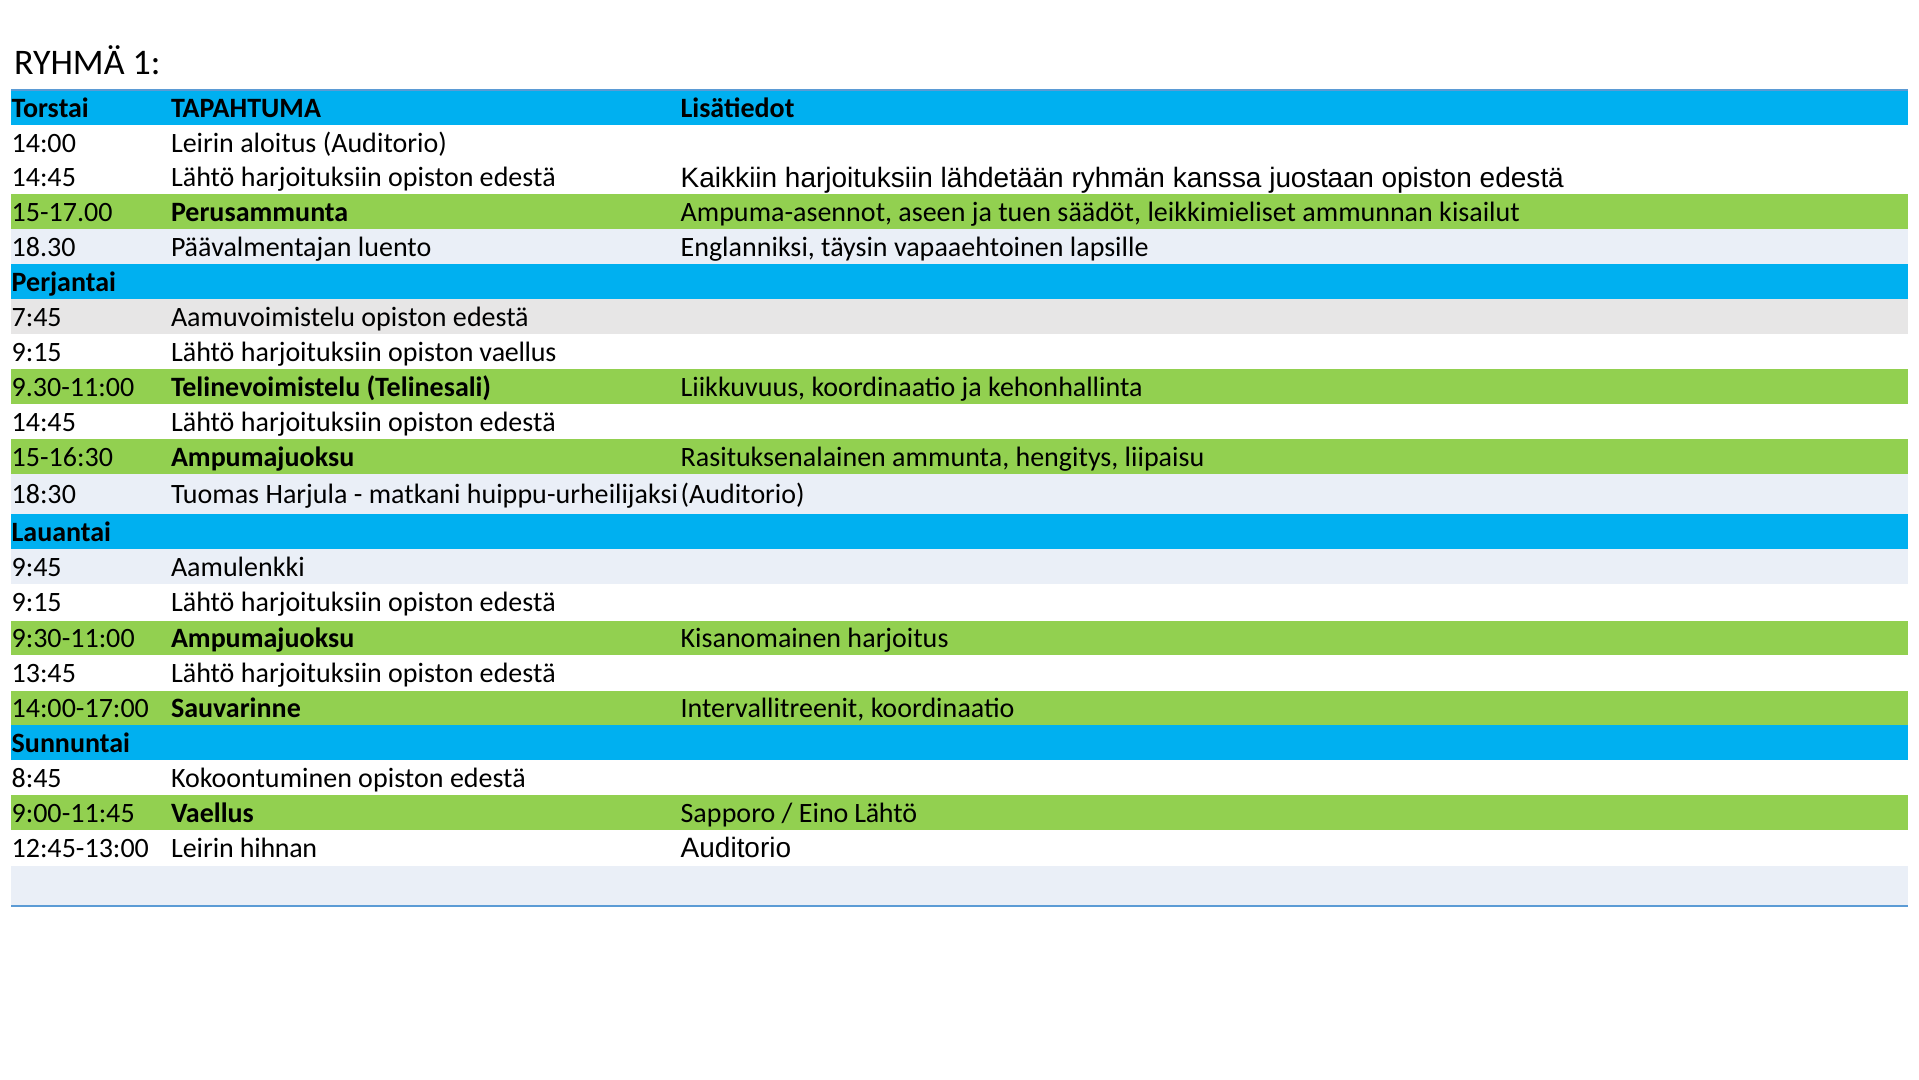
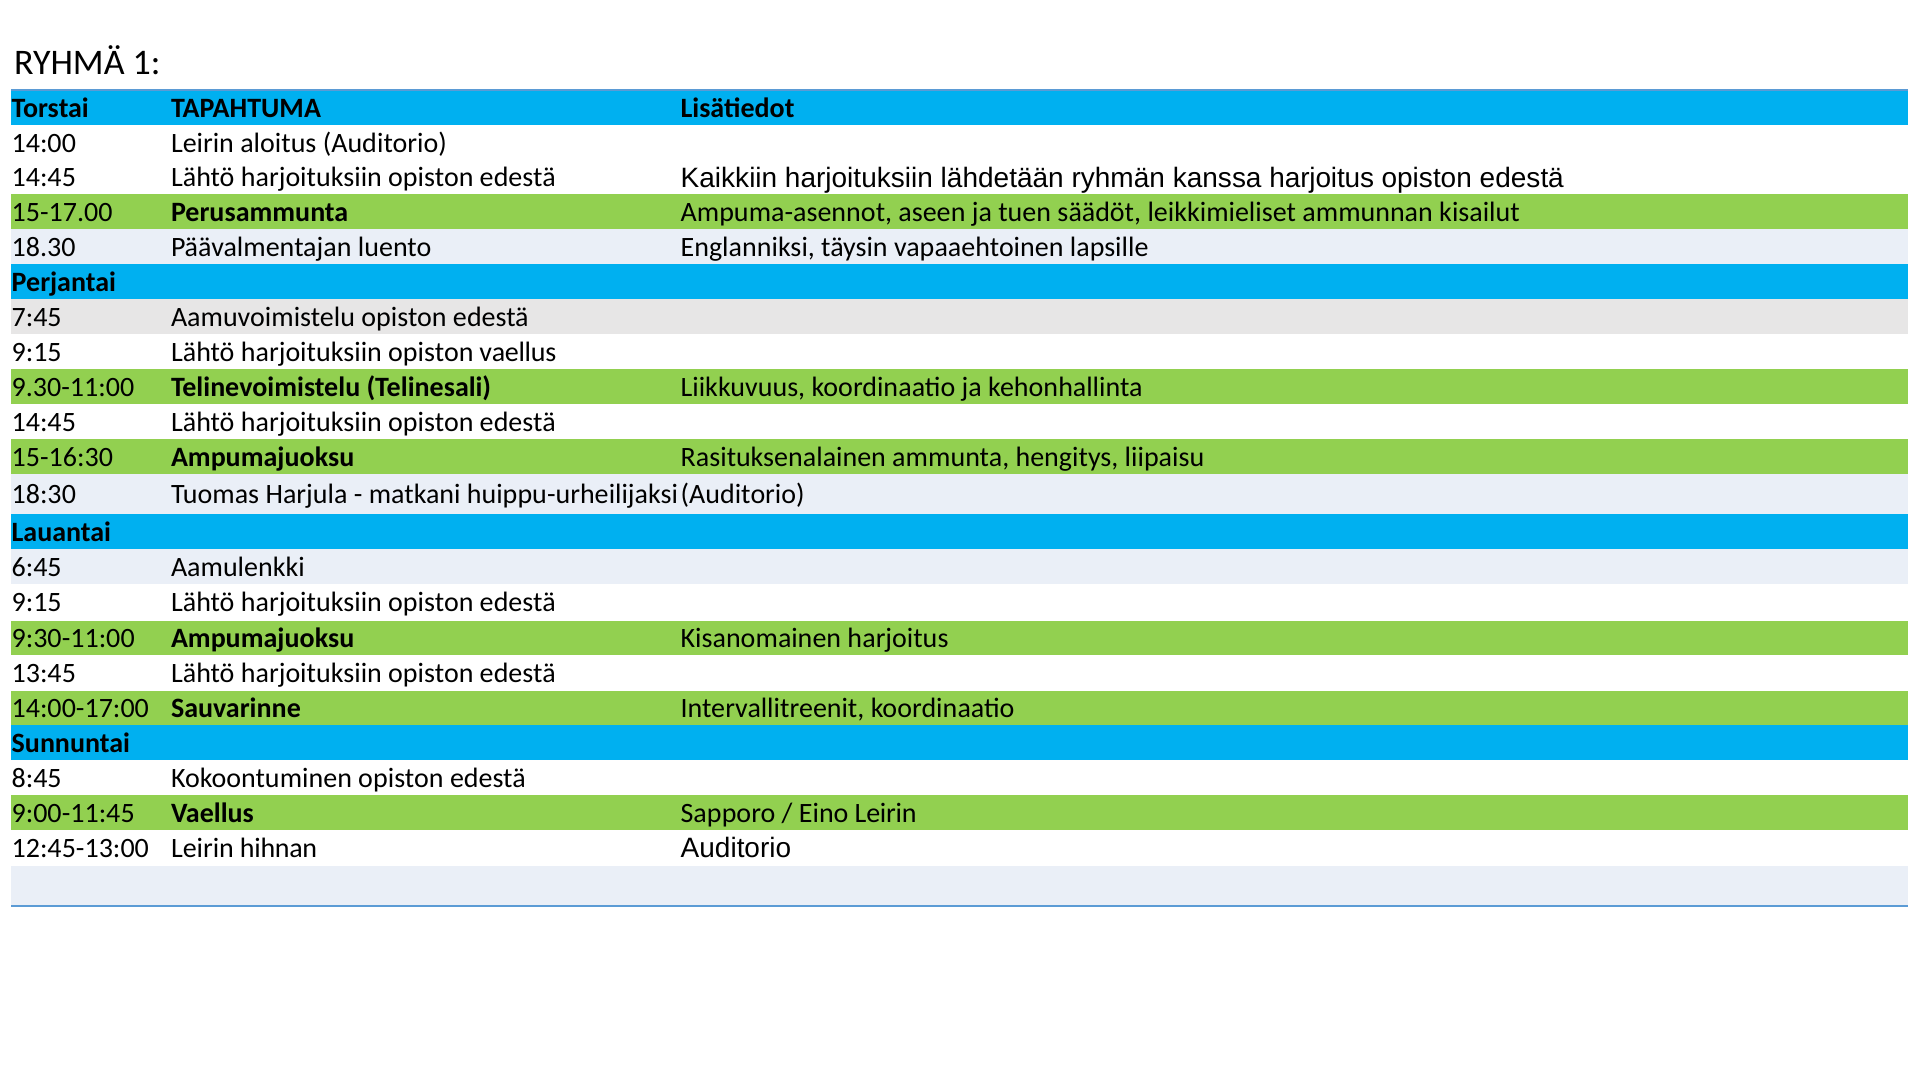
kanssa juostaan: juostaan -> harjoitus
9:45: 9:45 -> 6:45
Eino Lähtö: Lähtö -> Leirin
